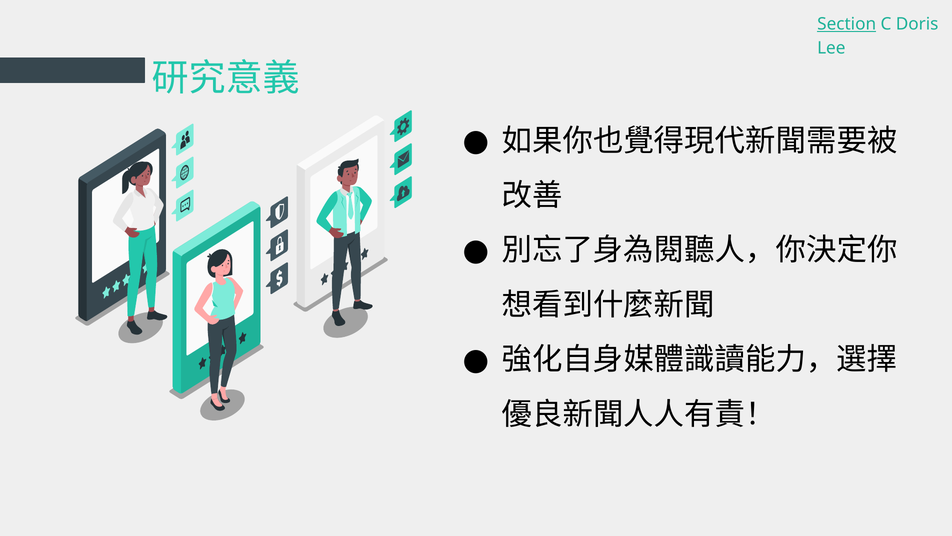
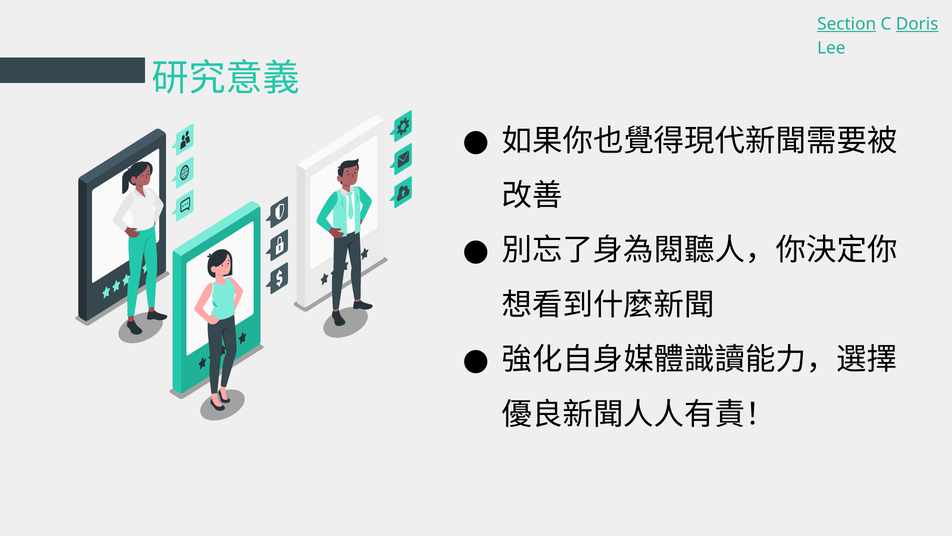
Doris underline: none -> present
